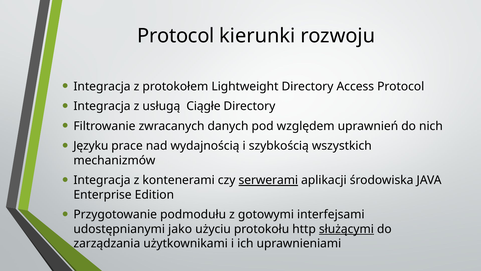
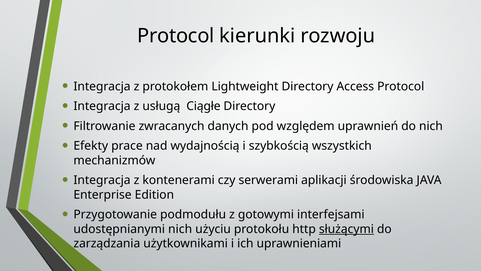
Języku: Języku -> Efekty
serwerami underline: present -> none
udostępnianymi jako: jako -> nich
